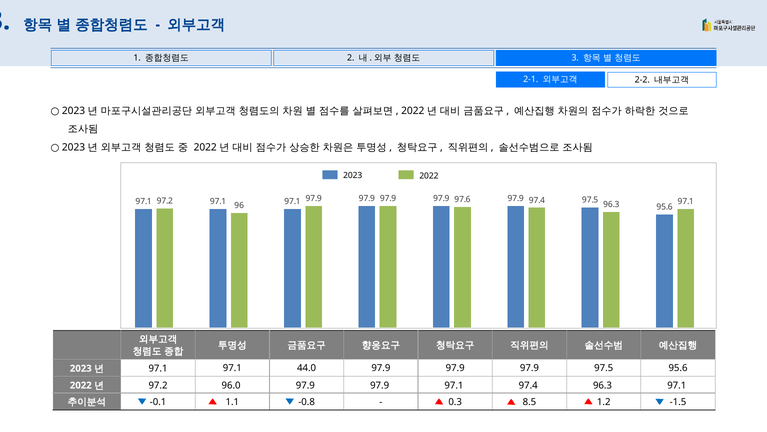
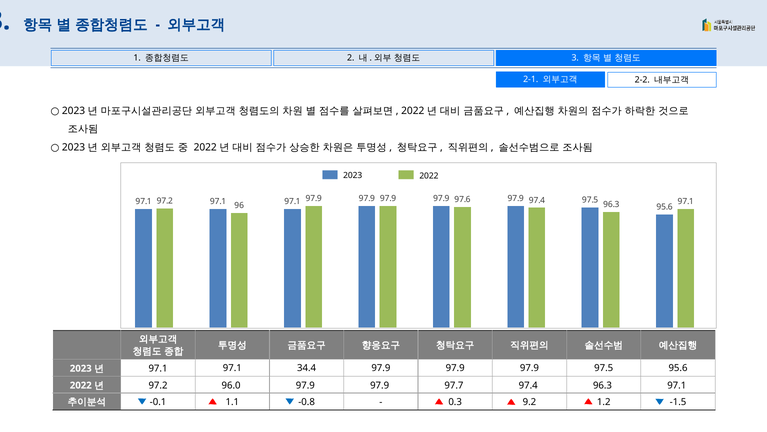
44.0: 44.0 -> 34.4
97.9 97.1: 97.1 -> 97.7
8.5: 8.5 -> 9.2
